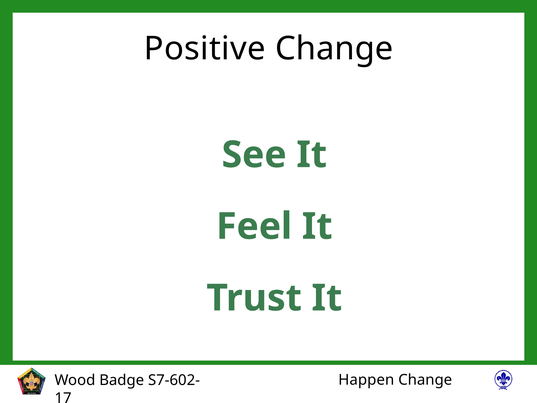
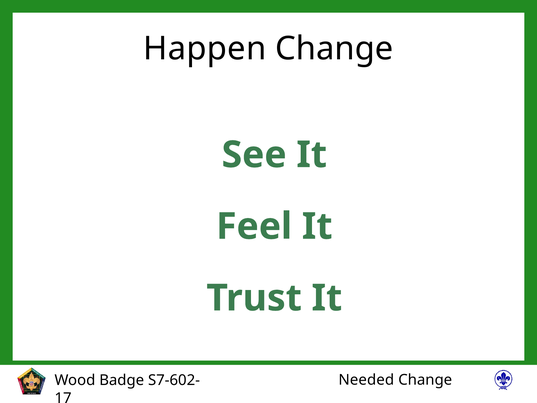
Positive: Positive -> Happen
Happen: Happen -> Needed
